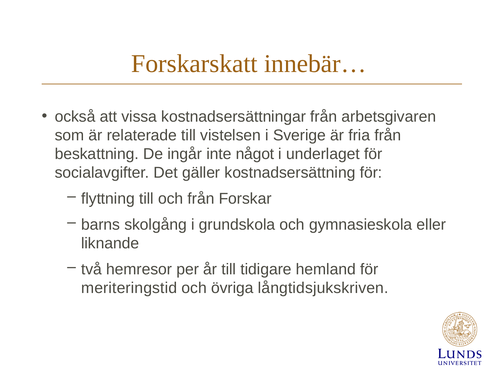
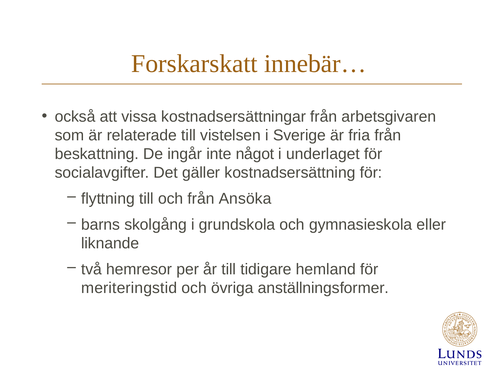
Forskar: Forskar -> Ansöka
långtidsjukskriven: långtidsjukskriven -> anställningsformer
